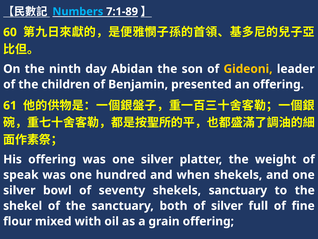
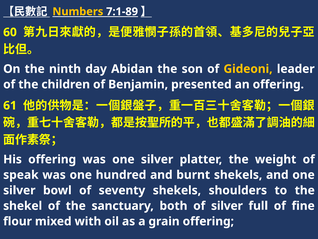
Numbers colour: light blue -> yellow
when: when -> burnt
shekels sanctuary: sanctuary -> shoulders
